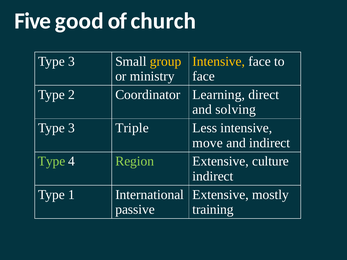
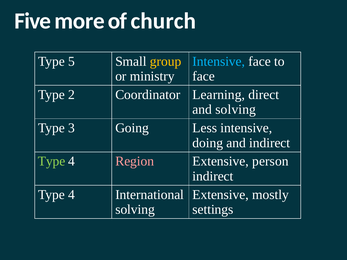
good: good -> more
3 at (72, 61): 3 -> 5
Intensive at (219, 61) colour: yellow -> light blue
Triple: Triple -> Going
move: move -> doing
Region colour: light green -> pink
culture: culture -> person
1 at (72, 195): 1 -> 4
passive at (135, 210): passive -> solving
training: training -> settings
